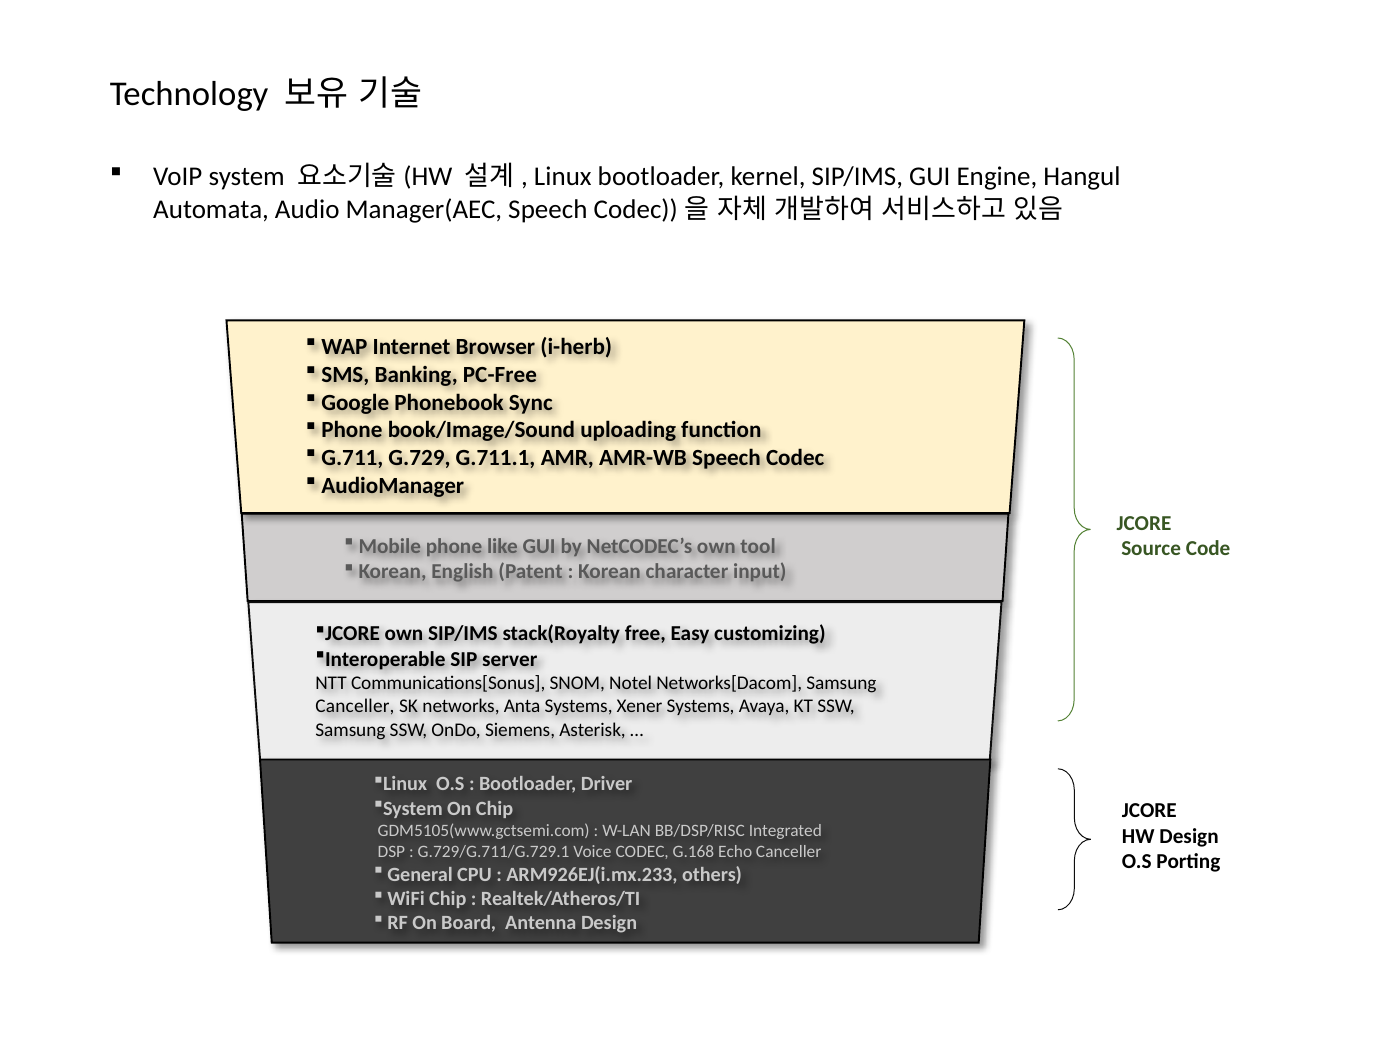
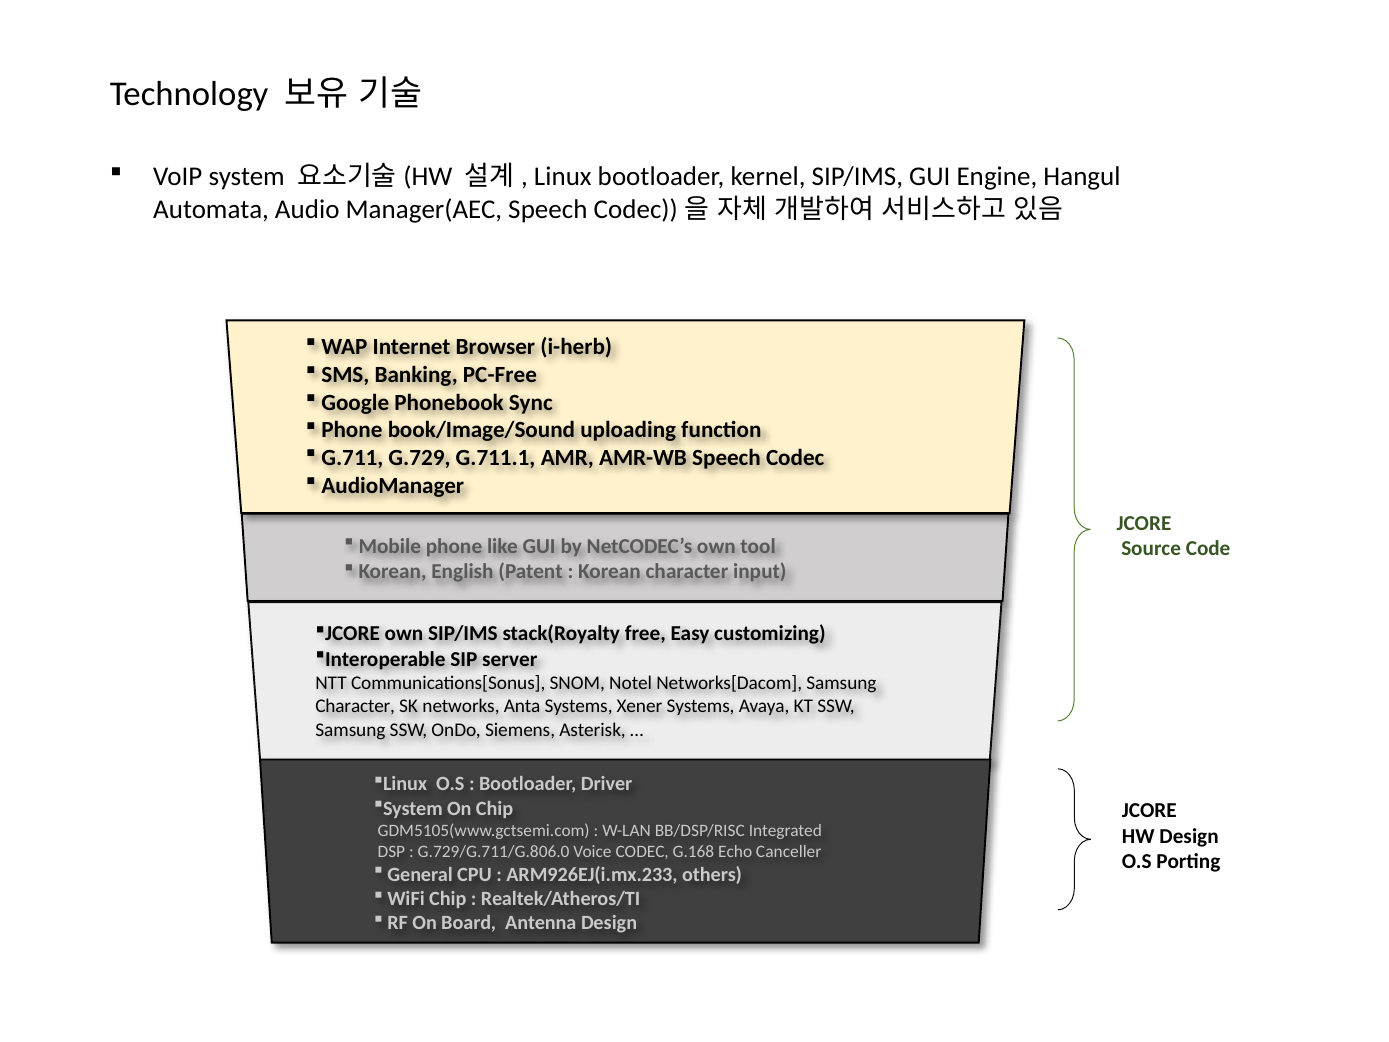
Canceller at (355, 706): Canceller -> Character
G.729/G.711/G.729.1: G.729/G.711/G.729.1 -> G.729/G.711/G.806.0
